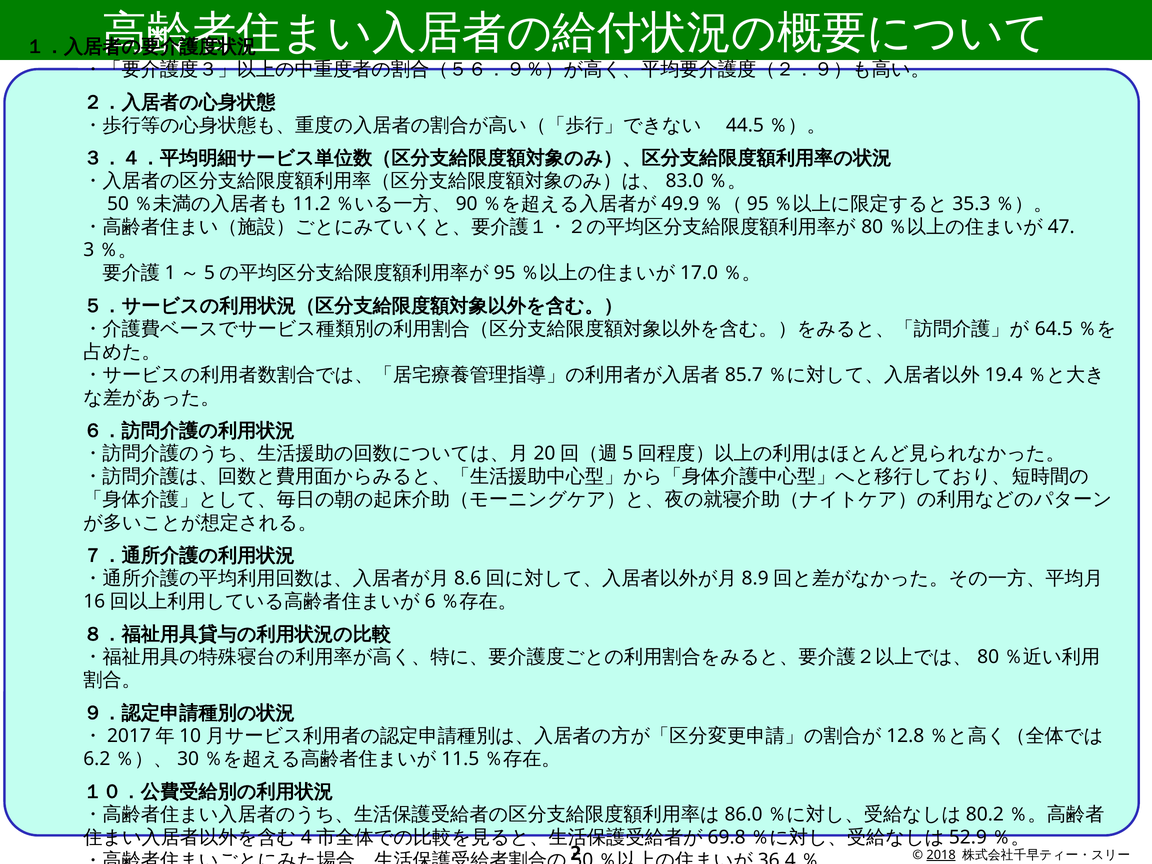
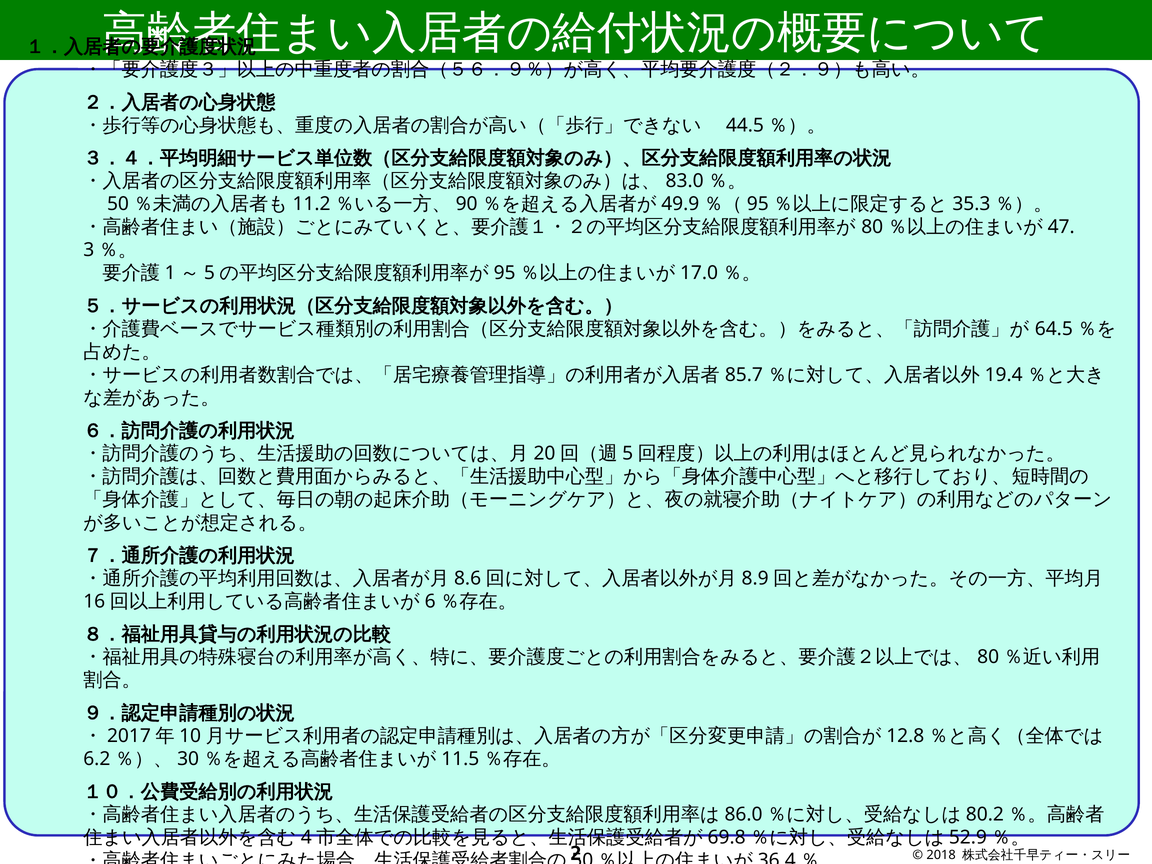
2018 underline: present -> none
